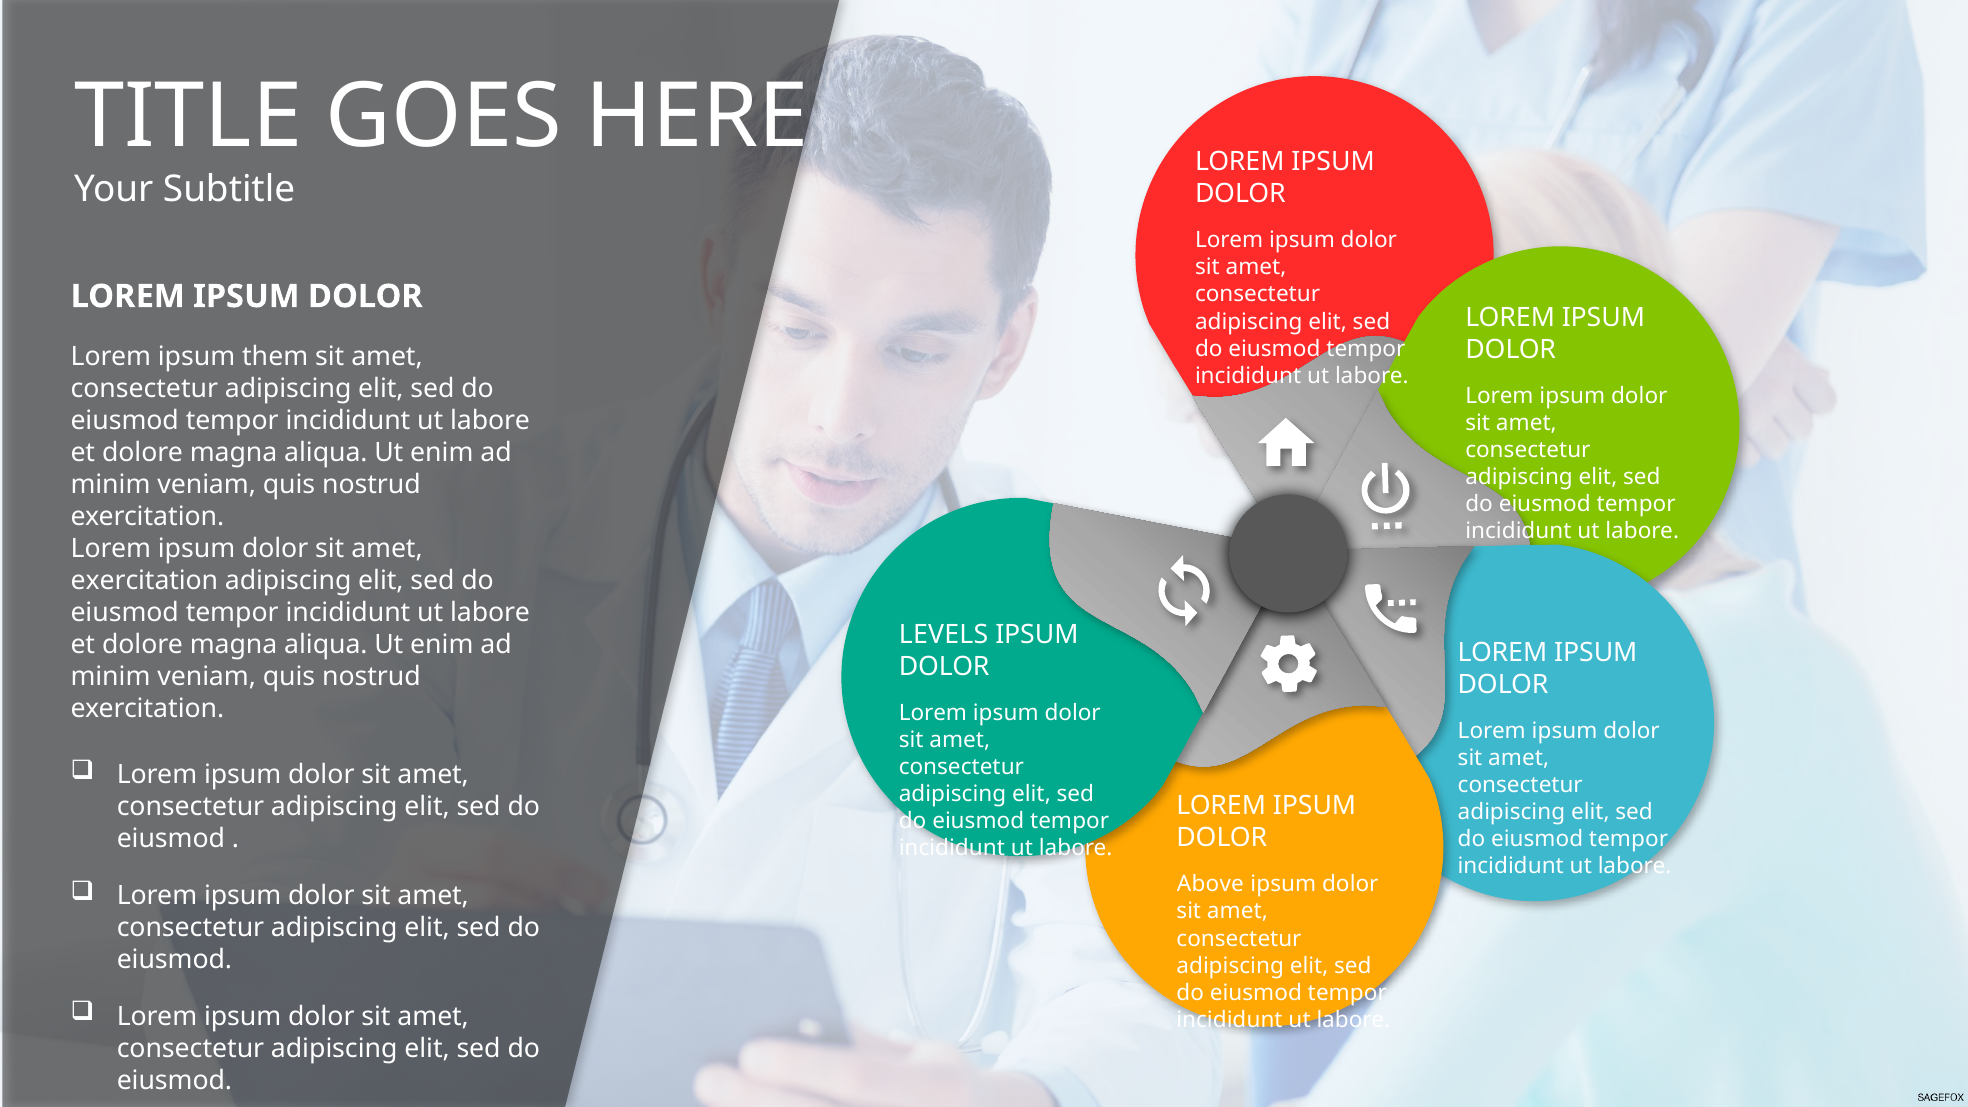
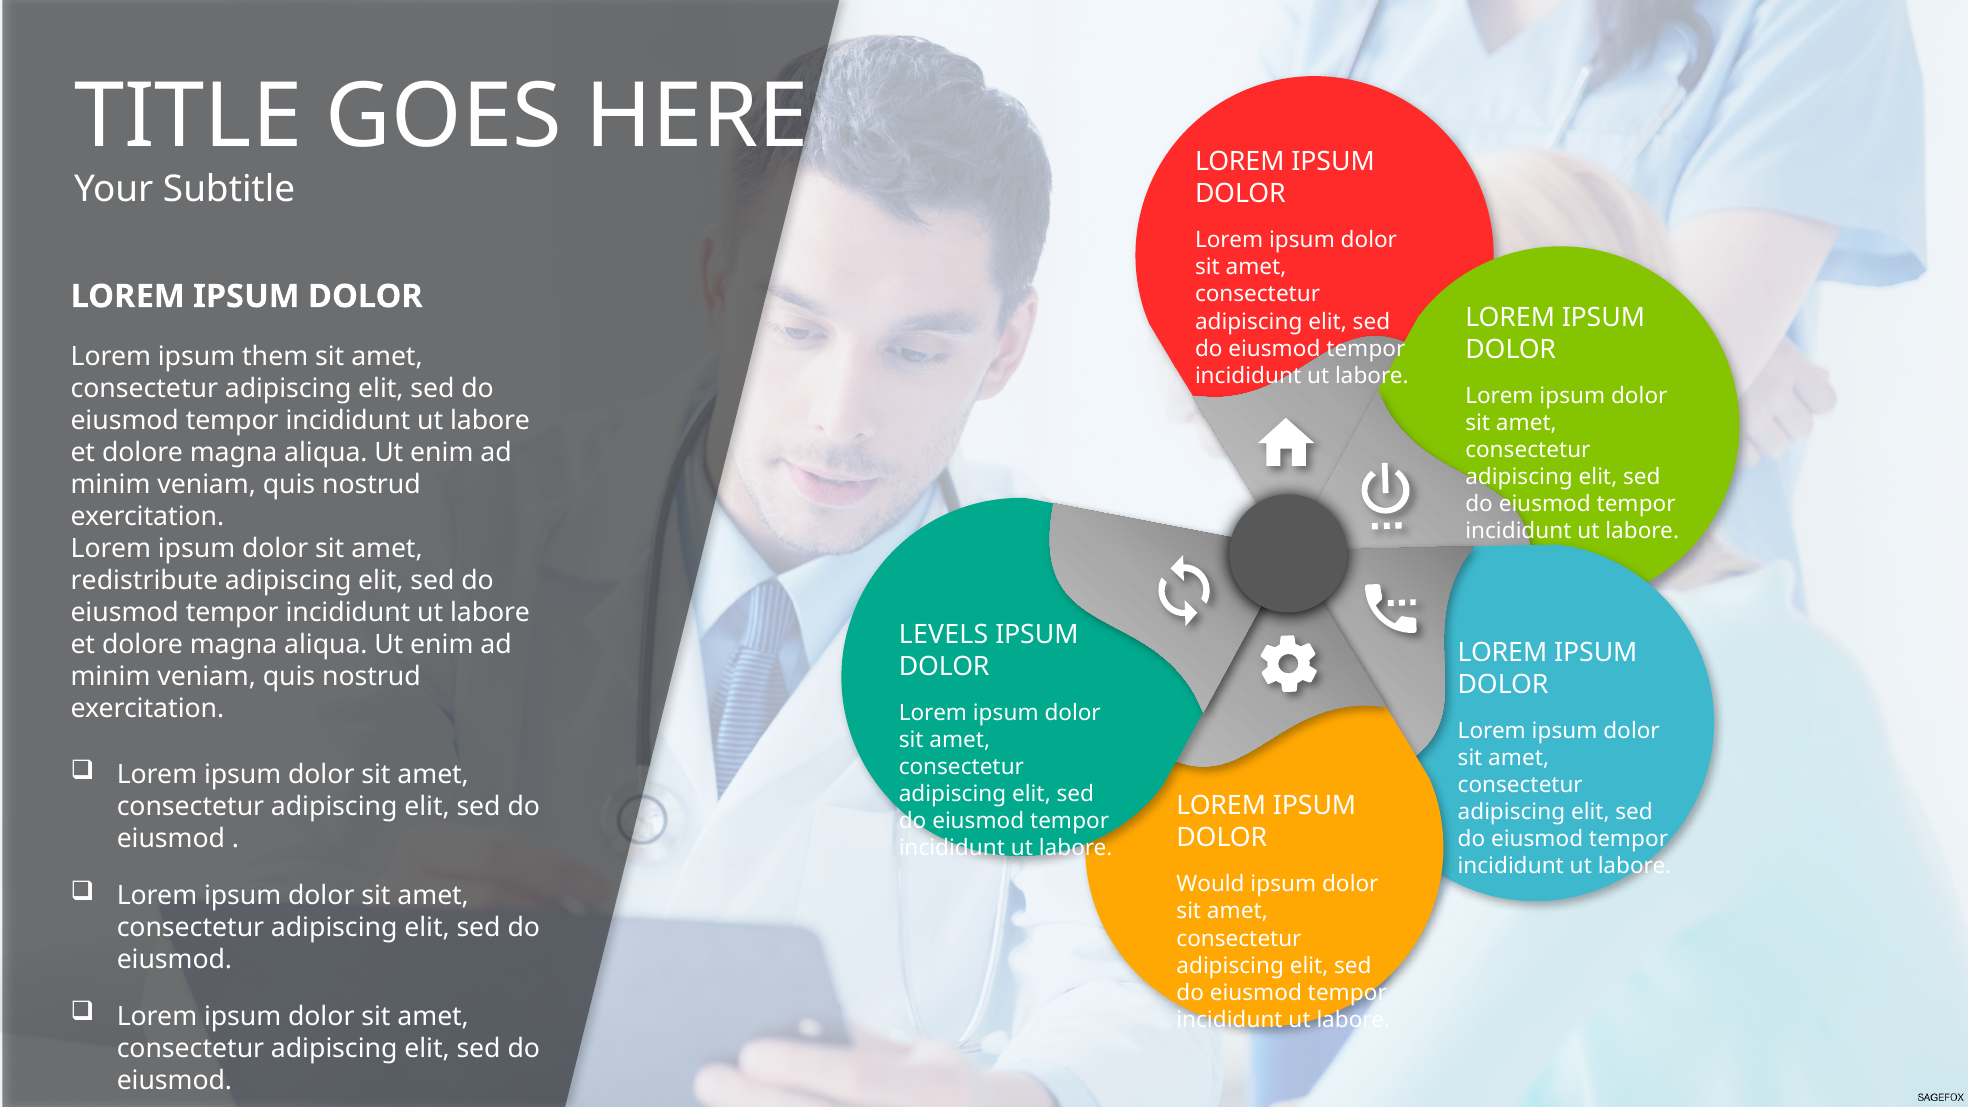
exercitation at (144, 580): exercitation -> redistribute
Above: Above -> Would
